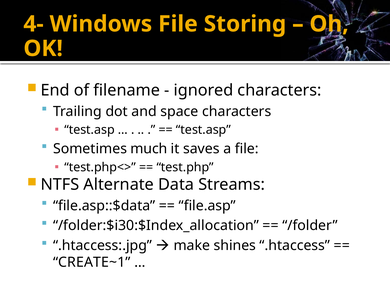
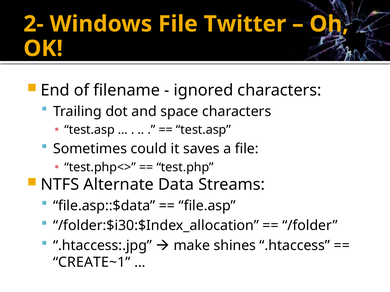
4-: 4- -> 2-
Storing: Storing -> Twitter
much: much -> could
